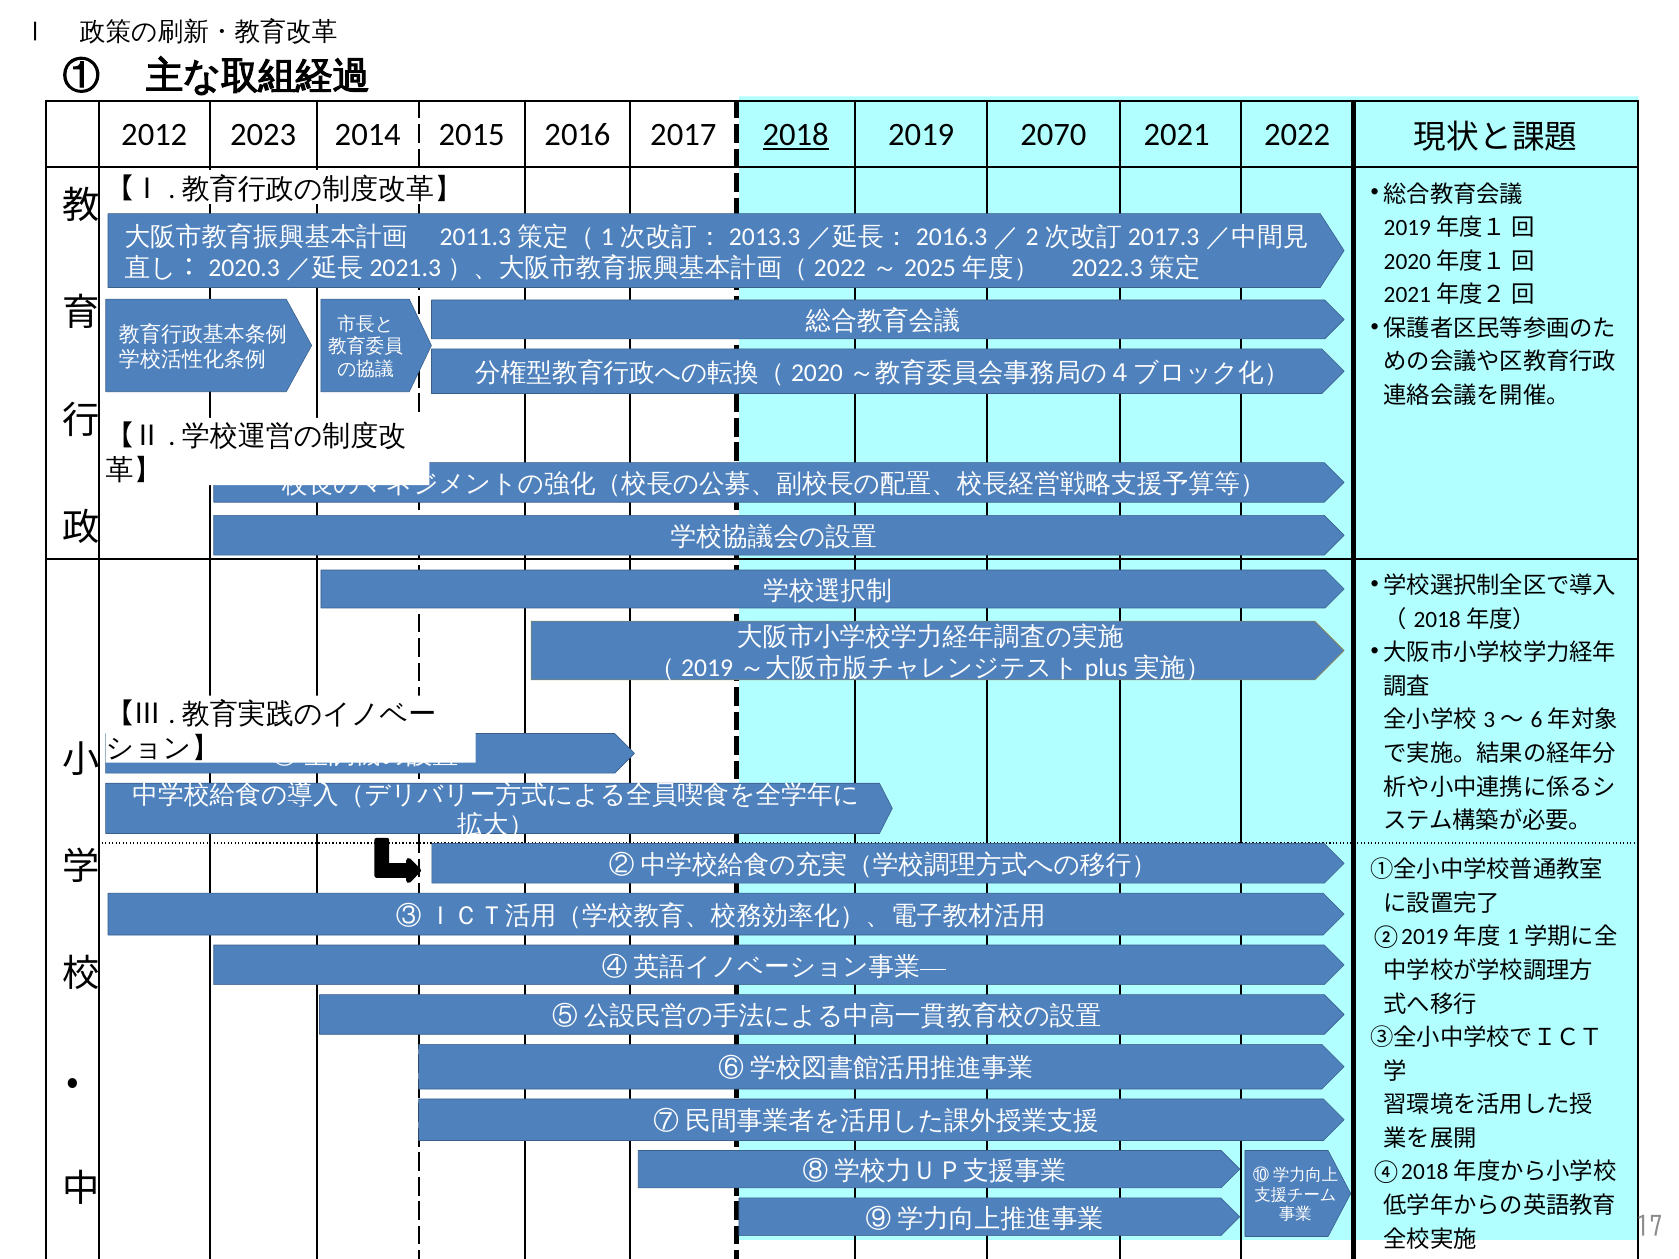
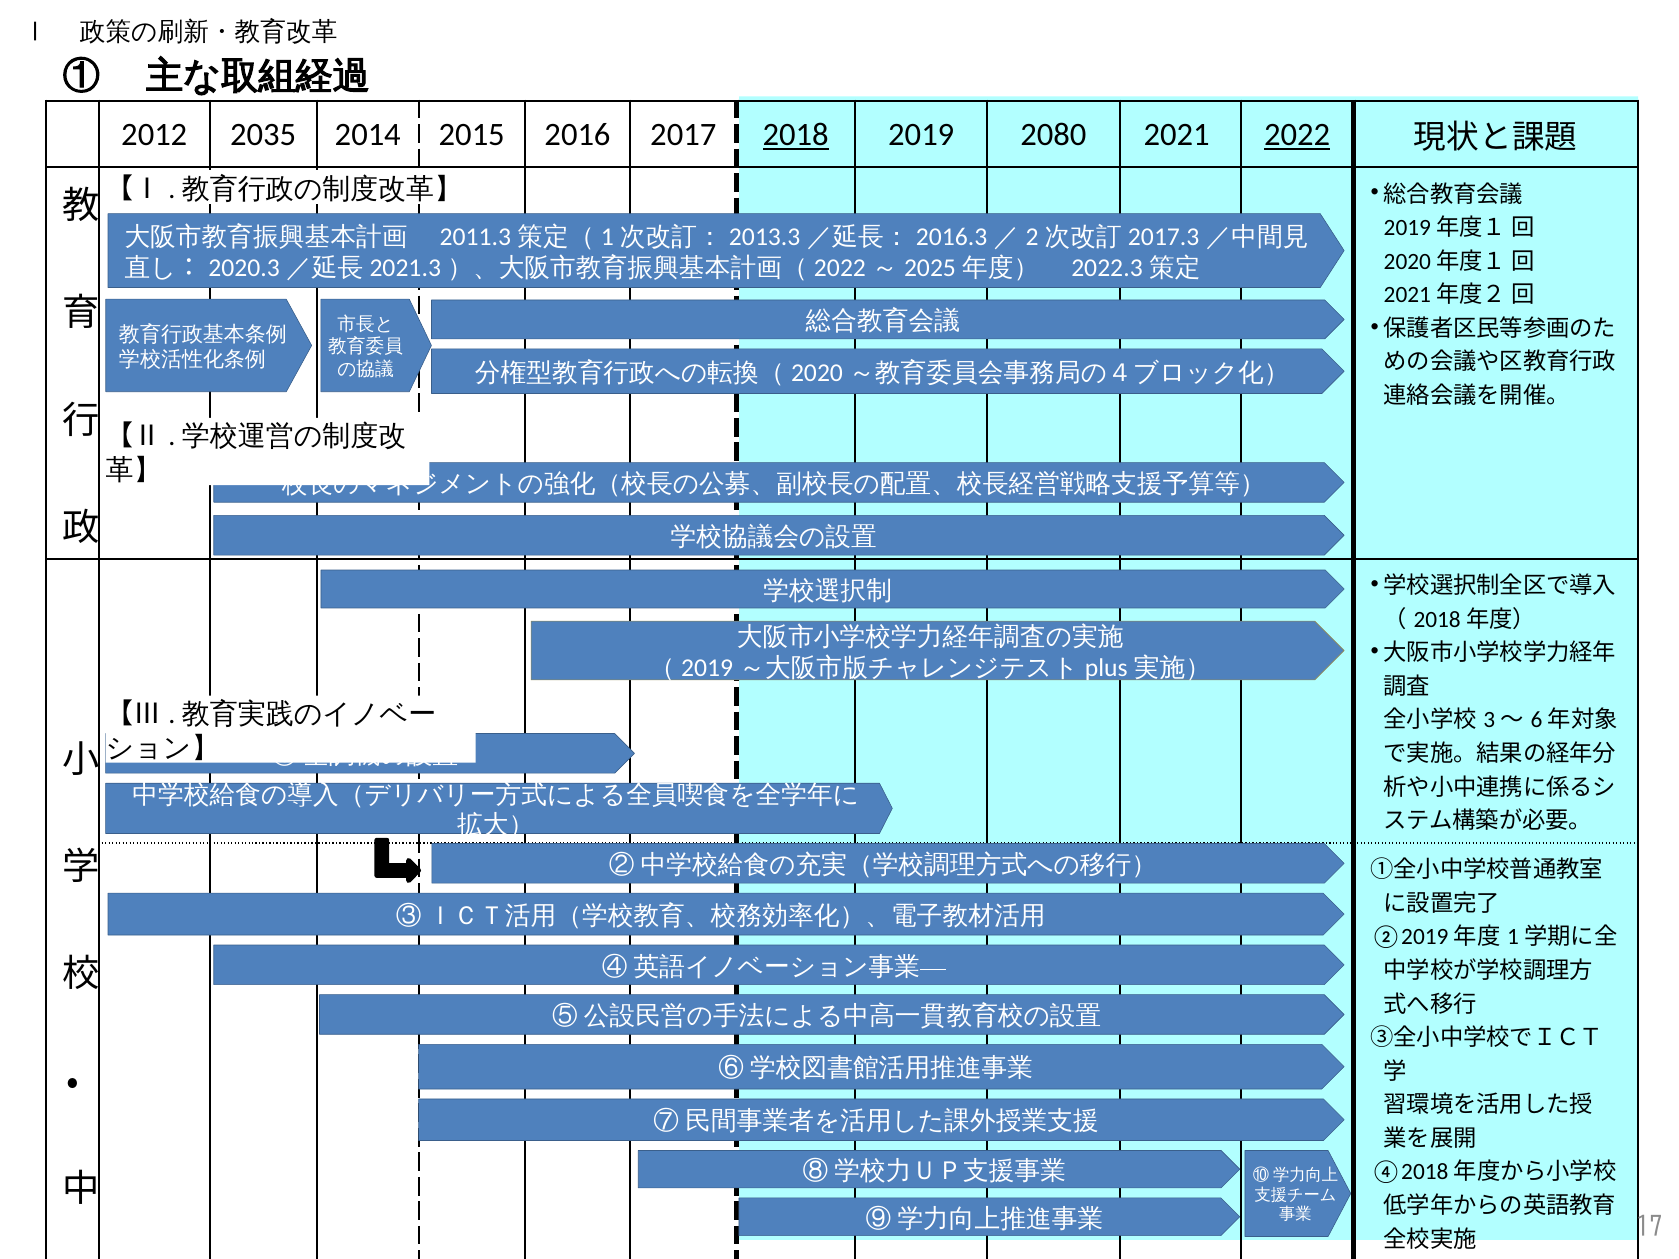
2023: 2023 -> 2035
2070: 2070 -> 2080
2022 underline: none -> present
